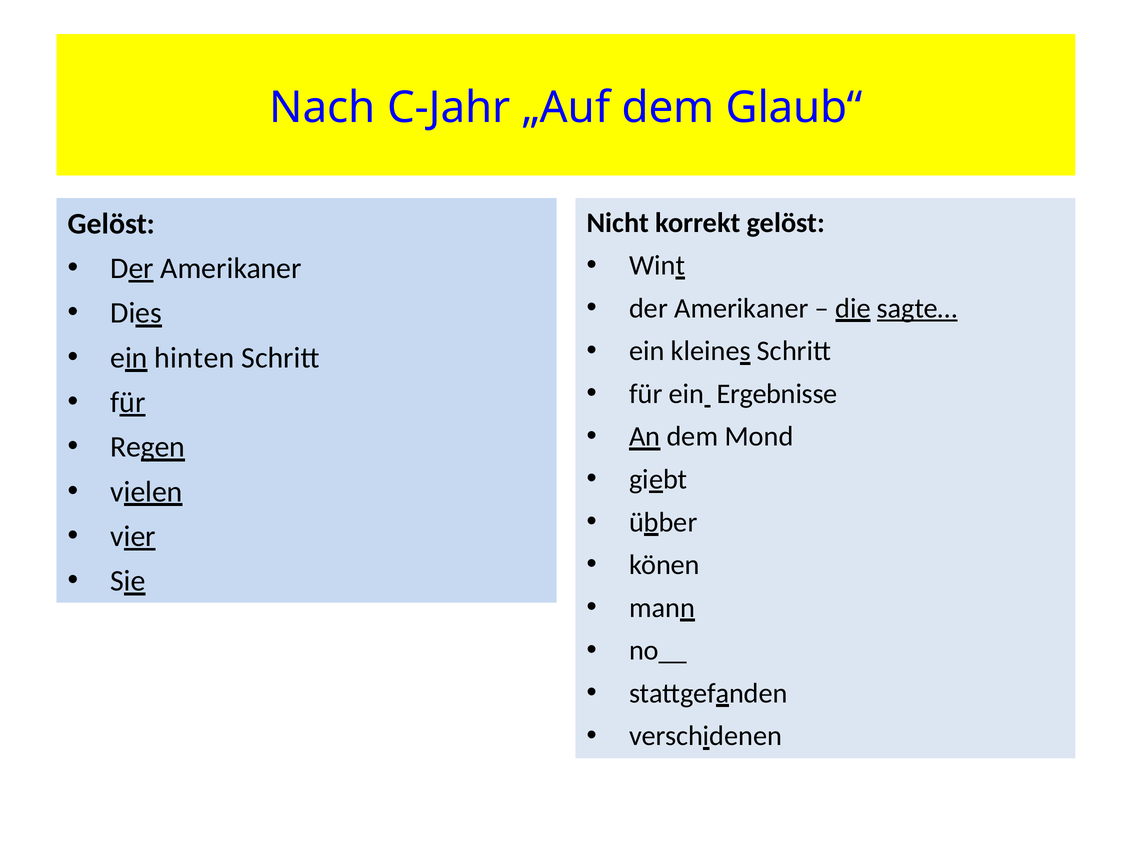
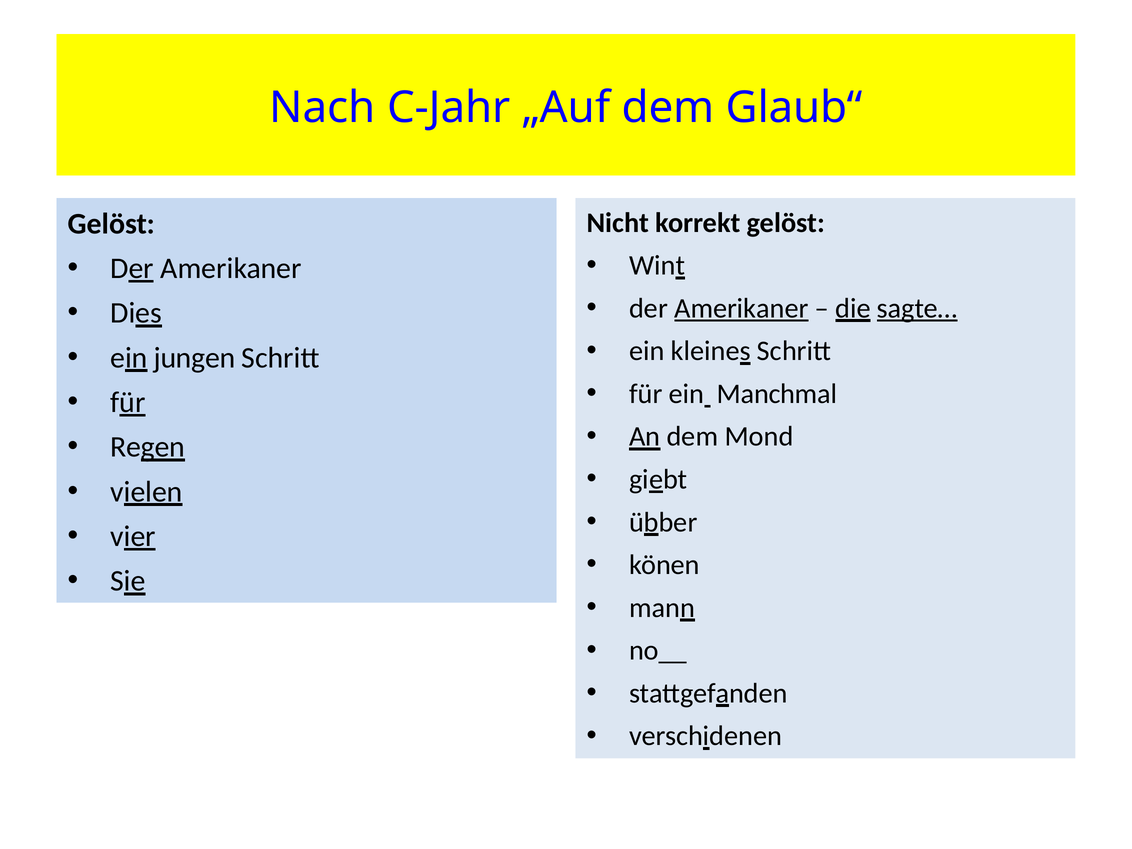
Amerikaner at (741, 308) underline: none -> present
hinten: hinten -> jungen
Ergebnisse: Ergebnisse -> Manchmal
